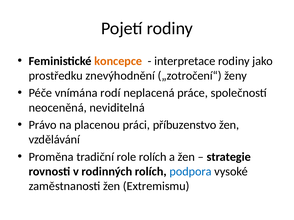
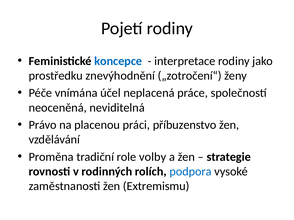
koncepce colour: orange -> blue
rodí: rodí -> účel
role rolích: rolích -> volby
